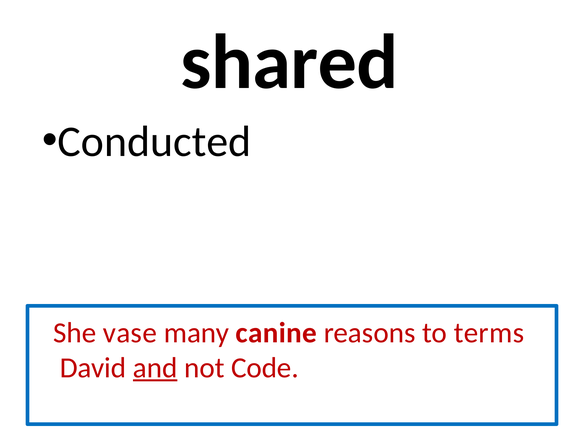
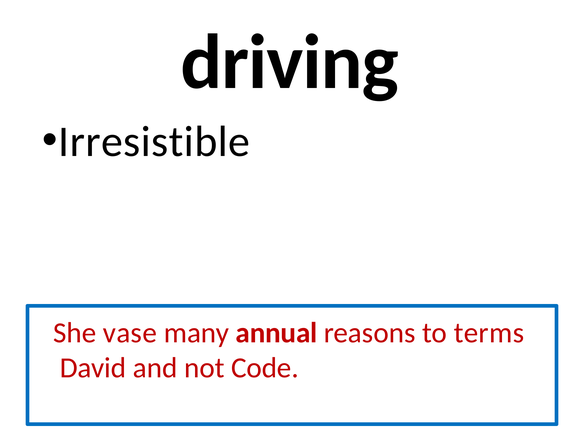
shared: shared -> driving
Conducted: Conducted -> Irresistible
canine: canine -> annual
and underline: present -> none
